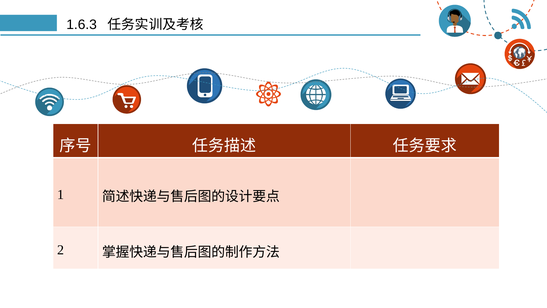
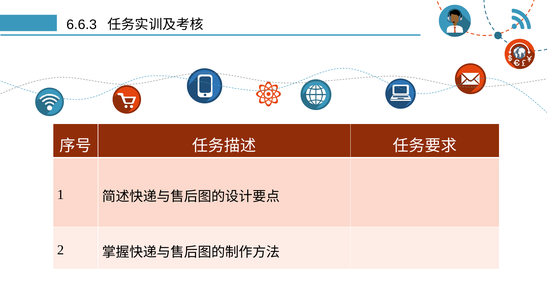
1.6.3: 1.6.3 -> 6.6.3
